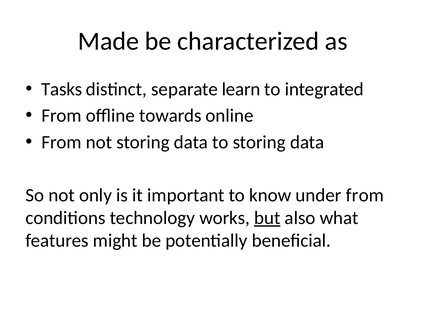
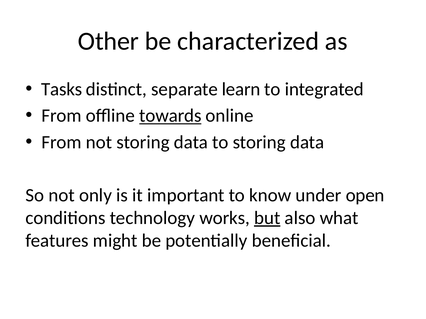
Made: Made -> Other
towards underline: none -> present
under from: from -> open
